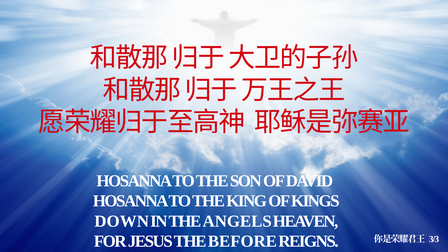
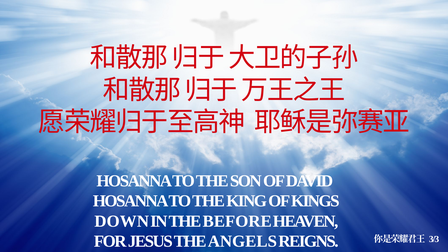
ANGELS: ANGELS -> BEFORE
BEFORE: BEFORE -> ANGELS
